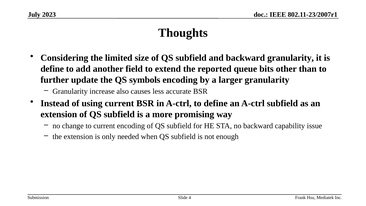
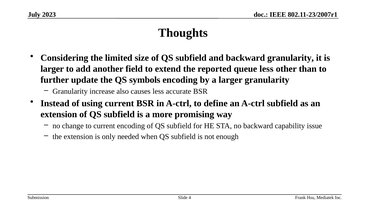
define at (52, 69): define -> larger
queue bits: bits -> less
